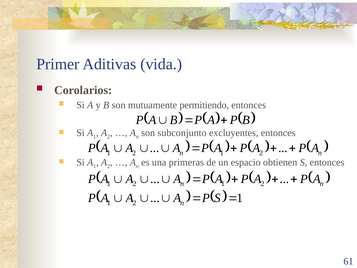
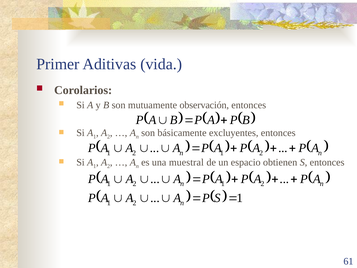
permitiendo: permitiendo -> observación
subconjunto: subconjunto -> básicamente
primeras: primeras -> muestral
